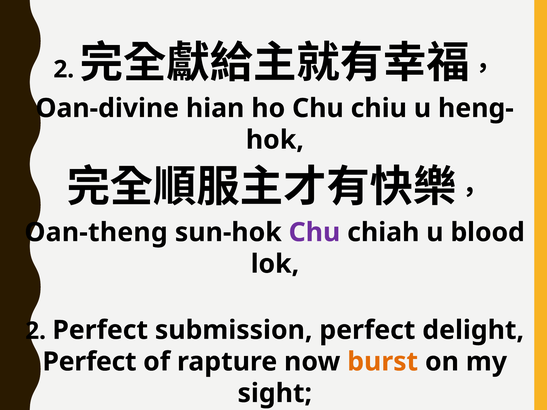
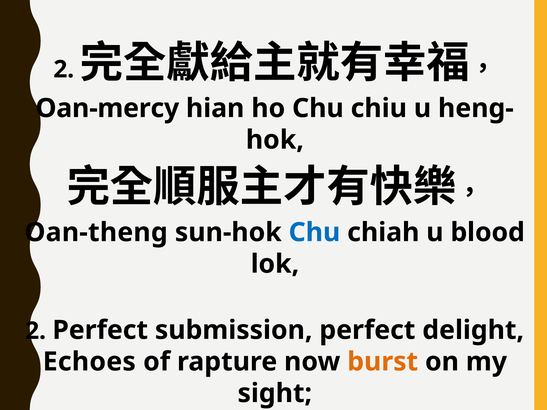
Oan-divine: Oan-divine -> Oan-mercy
Chu at (314, 233) colour: purple -> blue
Perfect at (90, 362): Perfect -> Echoes
